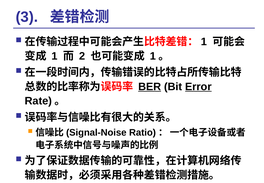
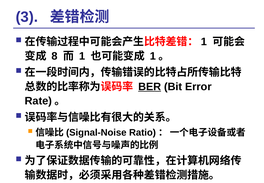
1 at (55, 56): 1 -> 8
2 at (82, 56): 2 -> 1
Error underline: present -> none
